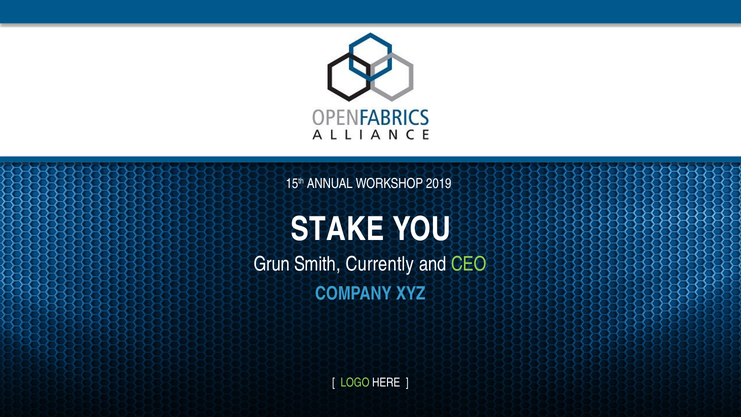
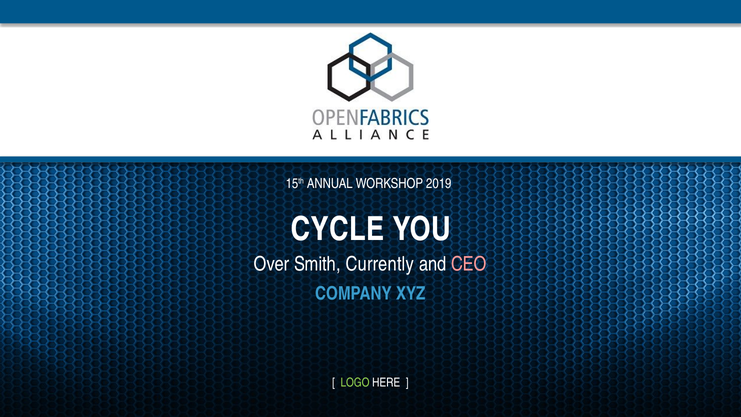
STAKE: STAKE -> CYCLE
Grun: Grun -> Over
CEO colour: light green -> pink
